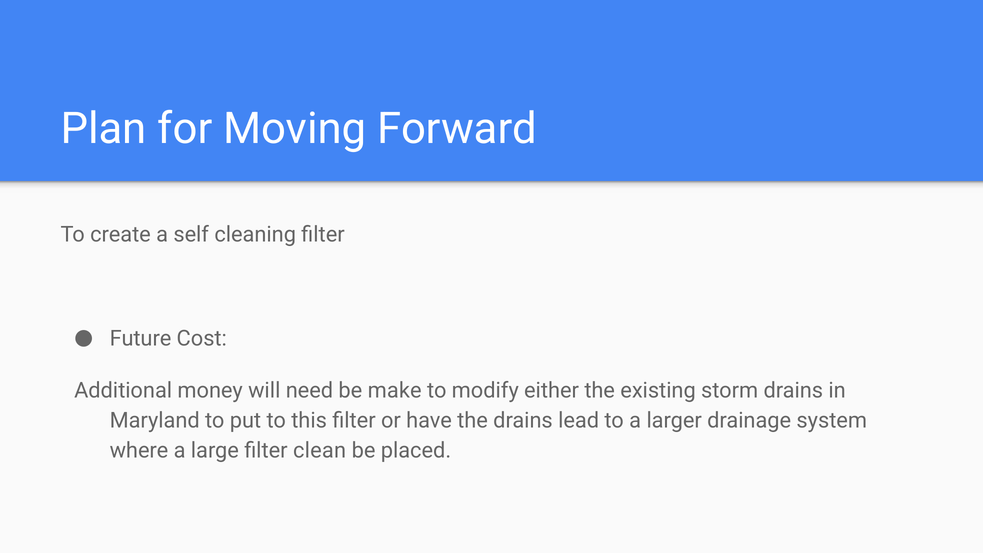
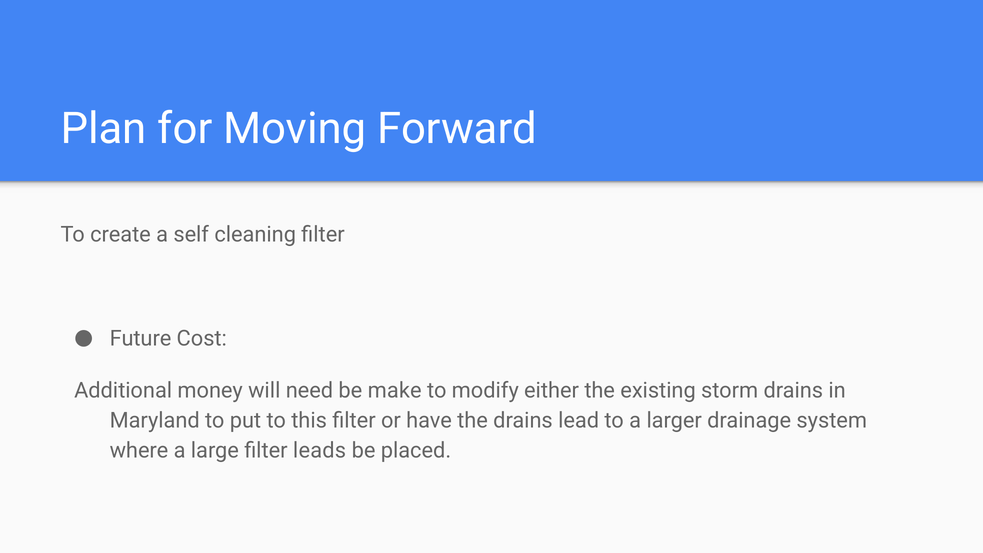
clean: clean -> leads
